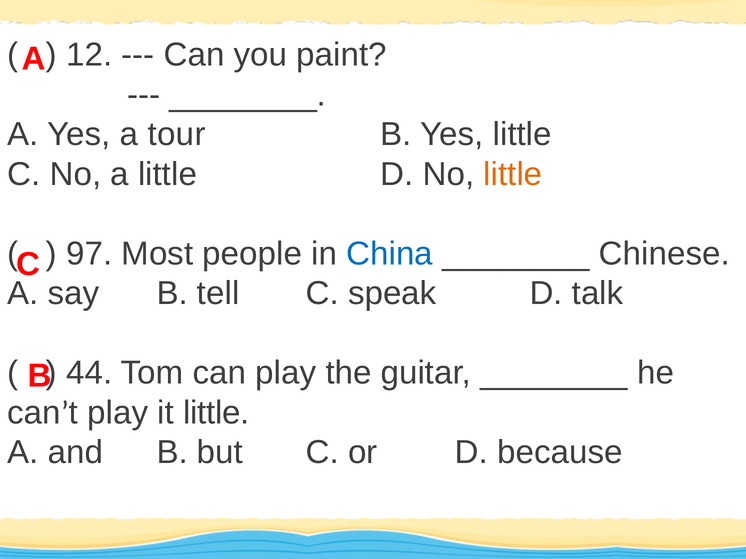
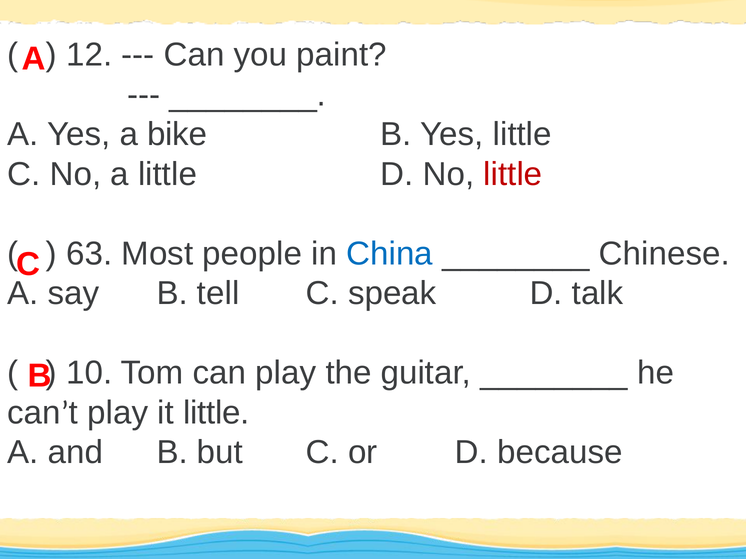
tour: tour -> bike
little at (513, 174) colour: orange -> red
97: 97 -> 63
44: 44 -> 10
